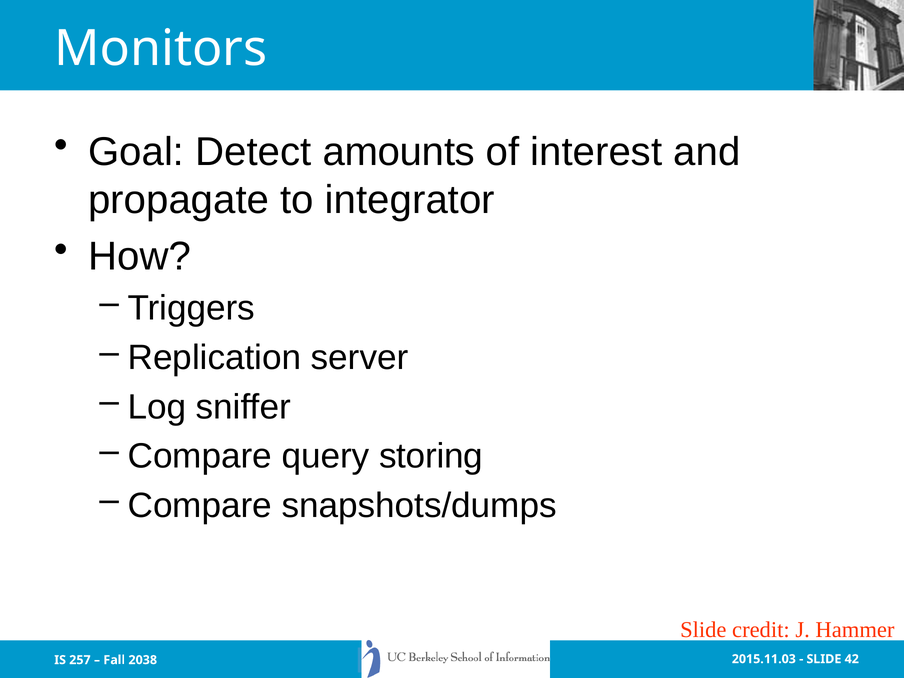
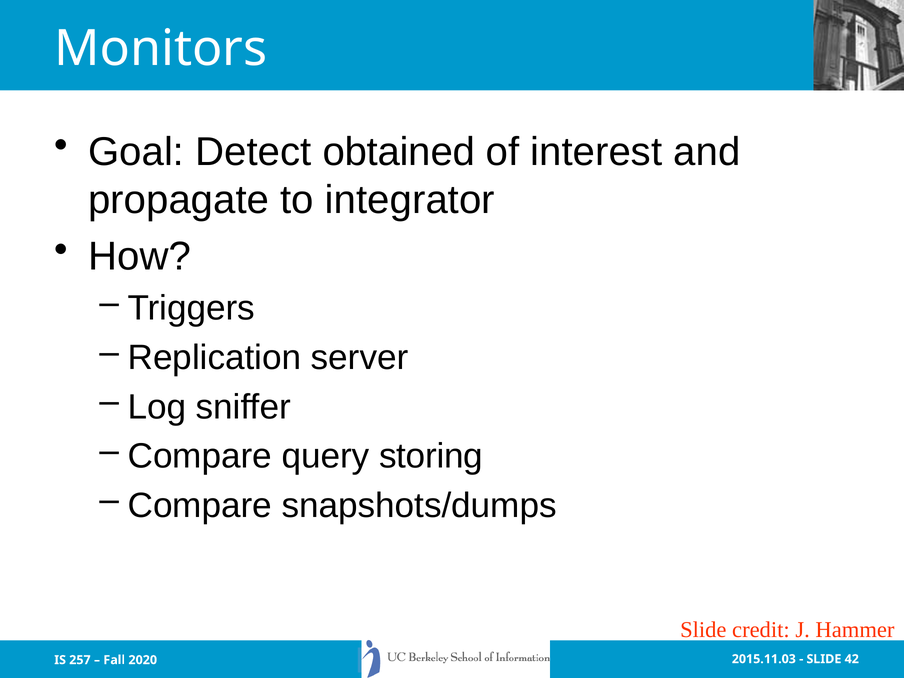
amounts: amounts -> obtained
2038: 2038 -> 2020
